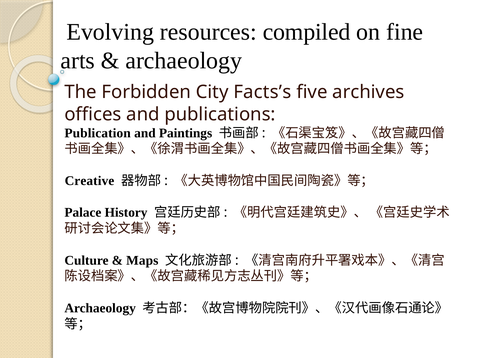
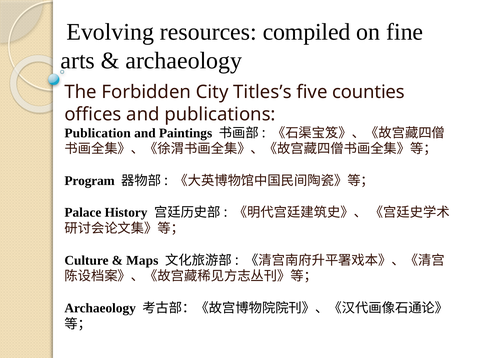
Facts’s: Facts’s -> Titles’s
archives: archives -> counties
Creative: Creative -> Program
